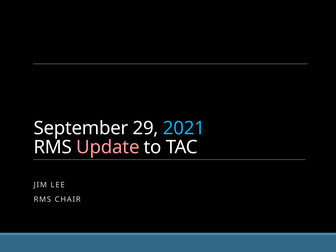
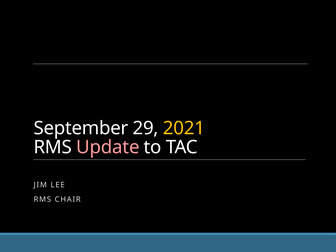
2021 colour: light blue -> yellow
